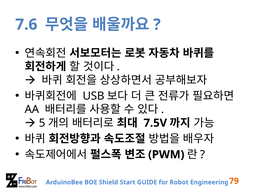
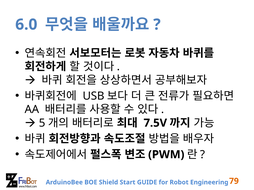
7.6: 7.6 -> 6.0
